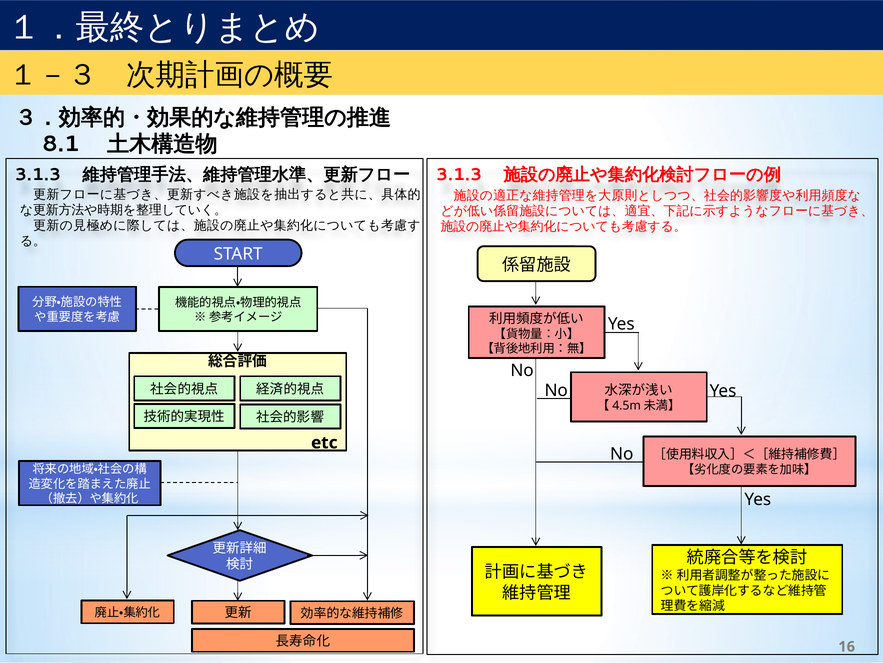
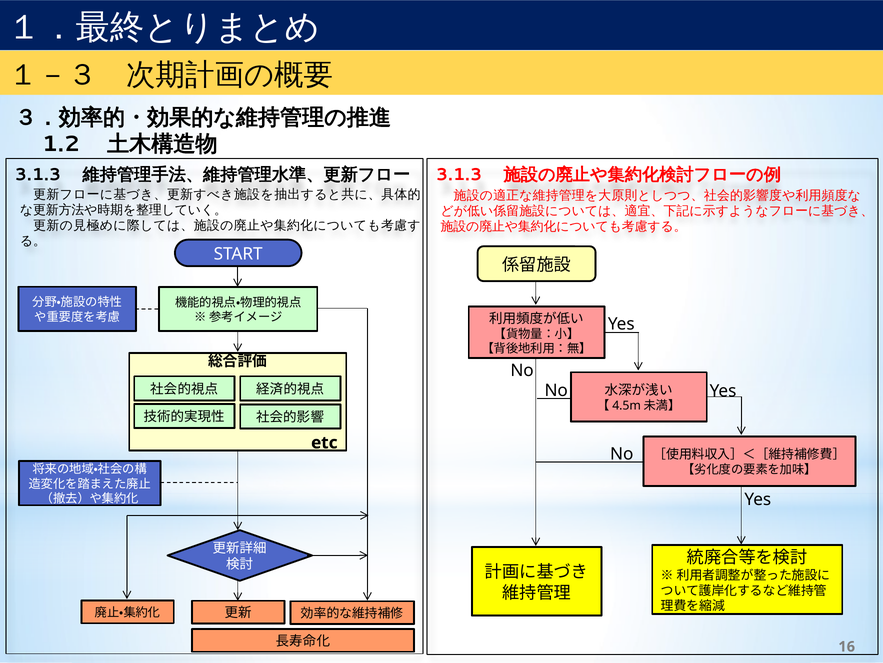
8.1: 8.1 -> 1.2
